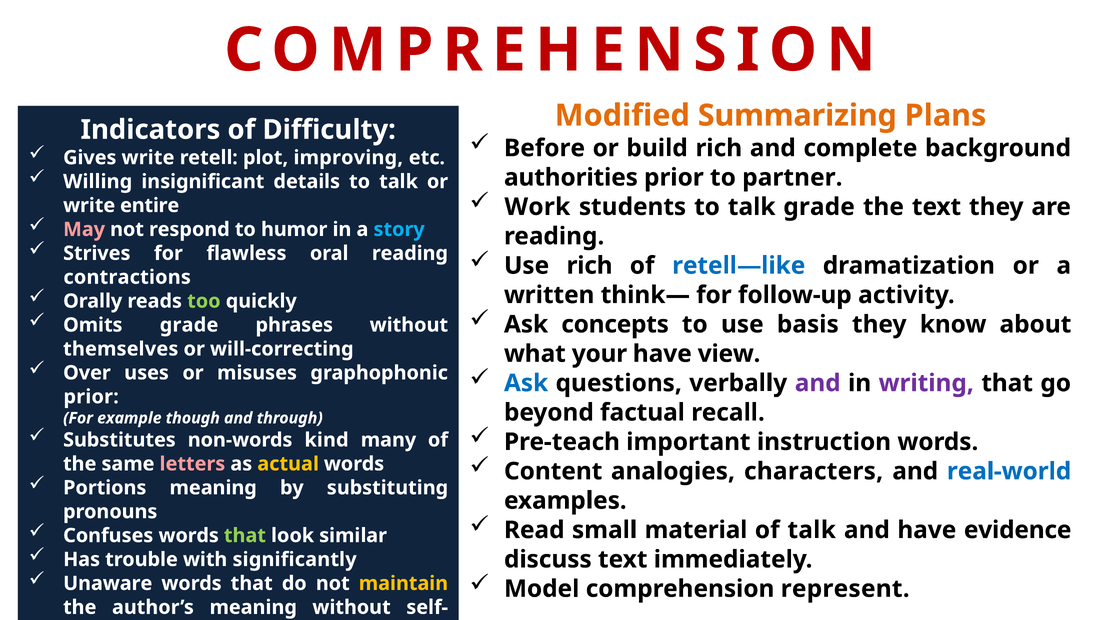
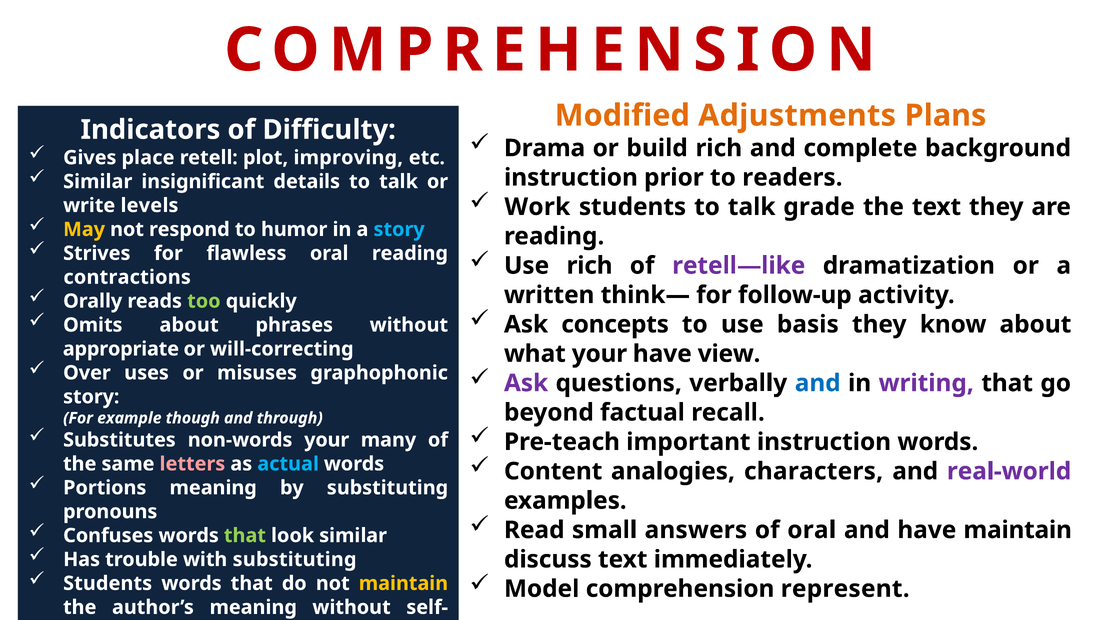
Summarizing: Summarizing -> Adjustments
Before: Before -> Drama
Gives write: write -> place
Willing at (98, 181): Willing -> Similar
authorities at (571, 177): authorities -> instruction
partner: partner -> readers
entire: entire -> levels
May colour: pink -> yellow
retell—like colour: blue -> purple
Omits grade: grade -> about
themselves: themselves -> appropriate
Ask at (526, 383) colour: blue -> purple
and at (818, 383) colour: purple -> blue
prior at (91, 396): prior -> story
non-words kind: kind -> your
real-world colour: blue -> purple
actual colour: yellow -> light blue
material: material -> answers
of talk: talk -> oral
have evidence: evidence -> maintain
with significantly: significantly -> substituting
Unaware at (108, 583): Unaware -> Students
